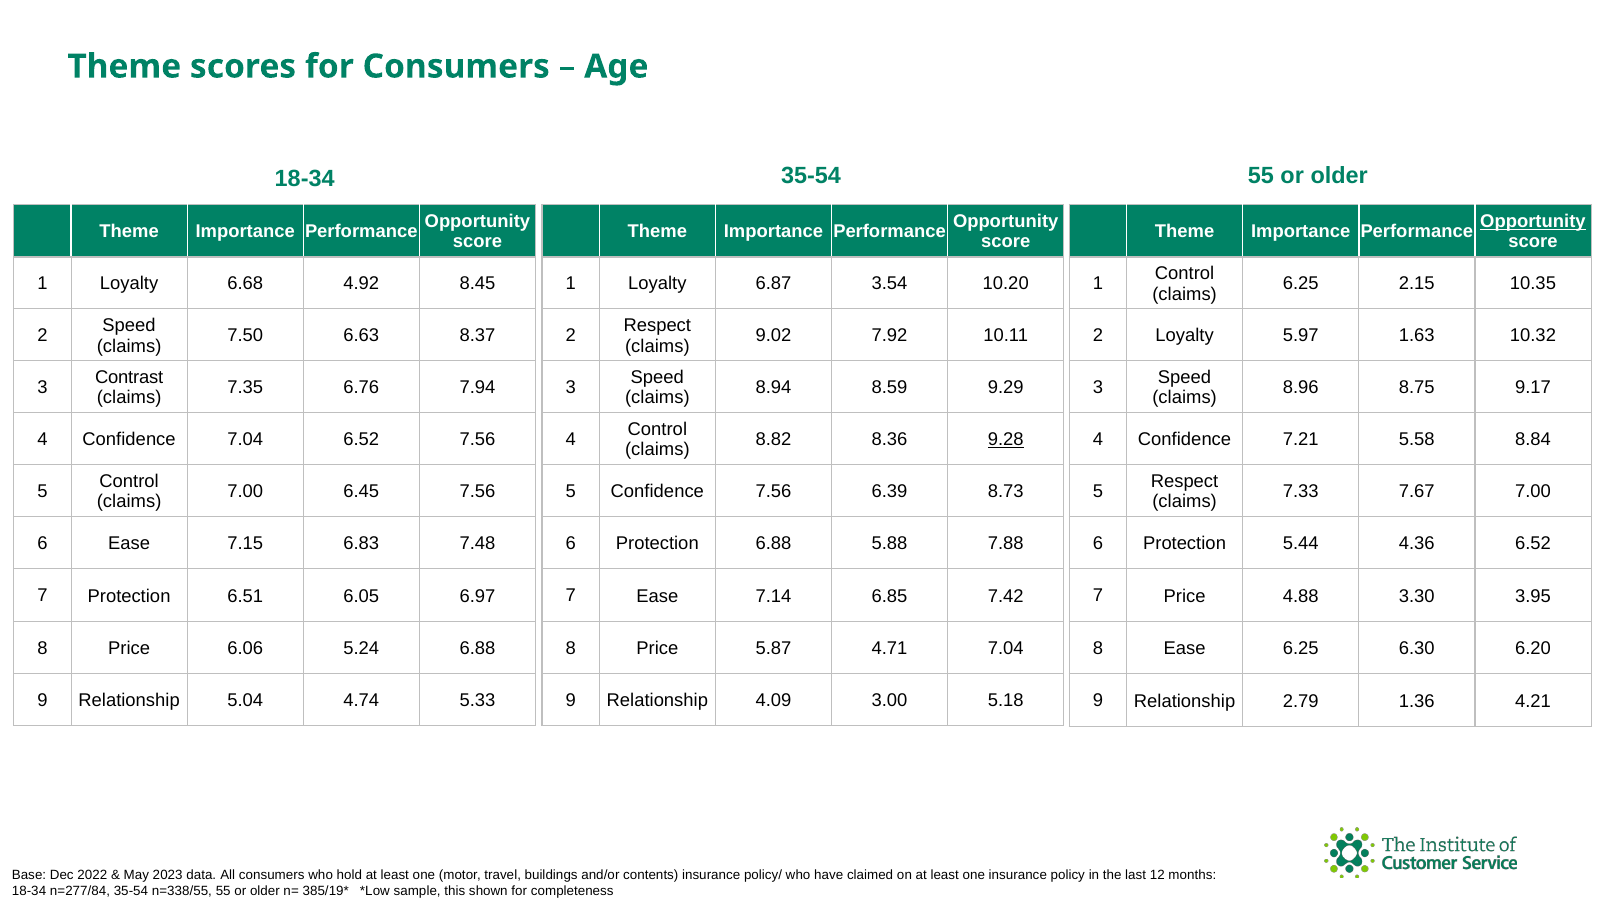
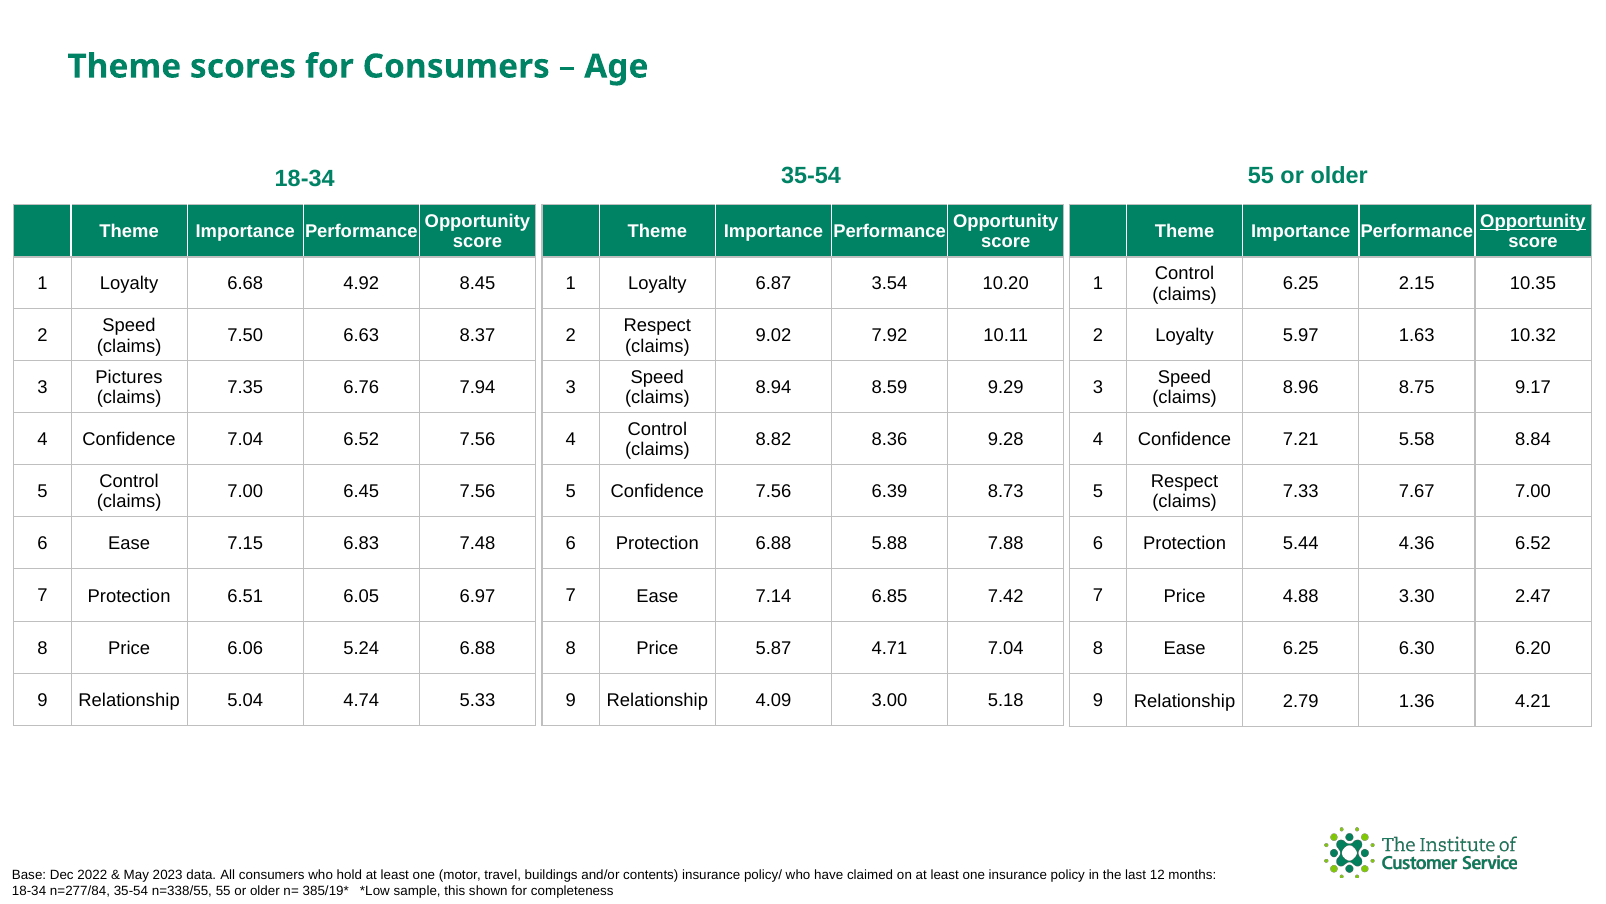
Contrast: Contrast -> Pictures
9.28 underline: present -> none
3.95: 3.95 -> 2.47
